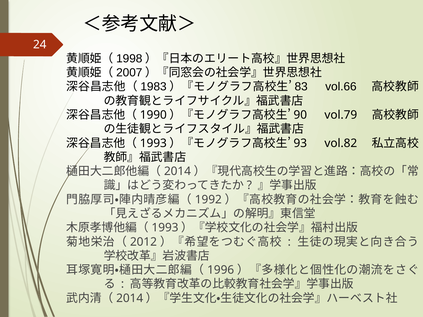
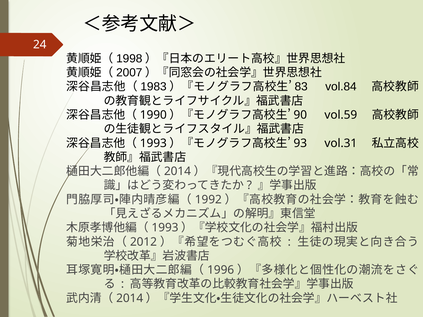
vol.66: vol.66 -> vol.84
vol.79: vol.79 -> vol.59
vol.82: vol.82 -> vol.31
